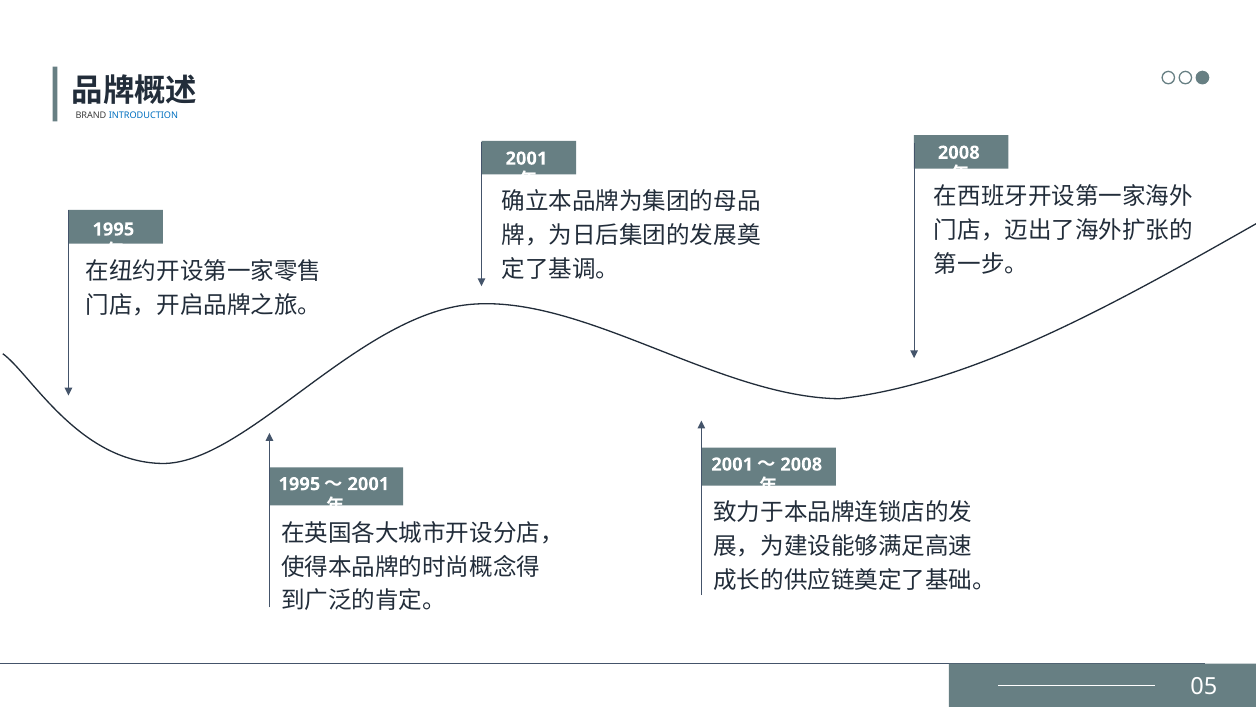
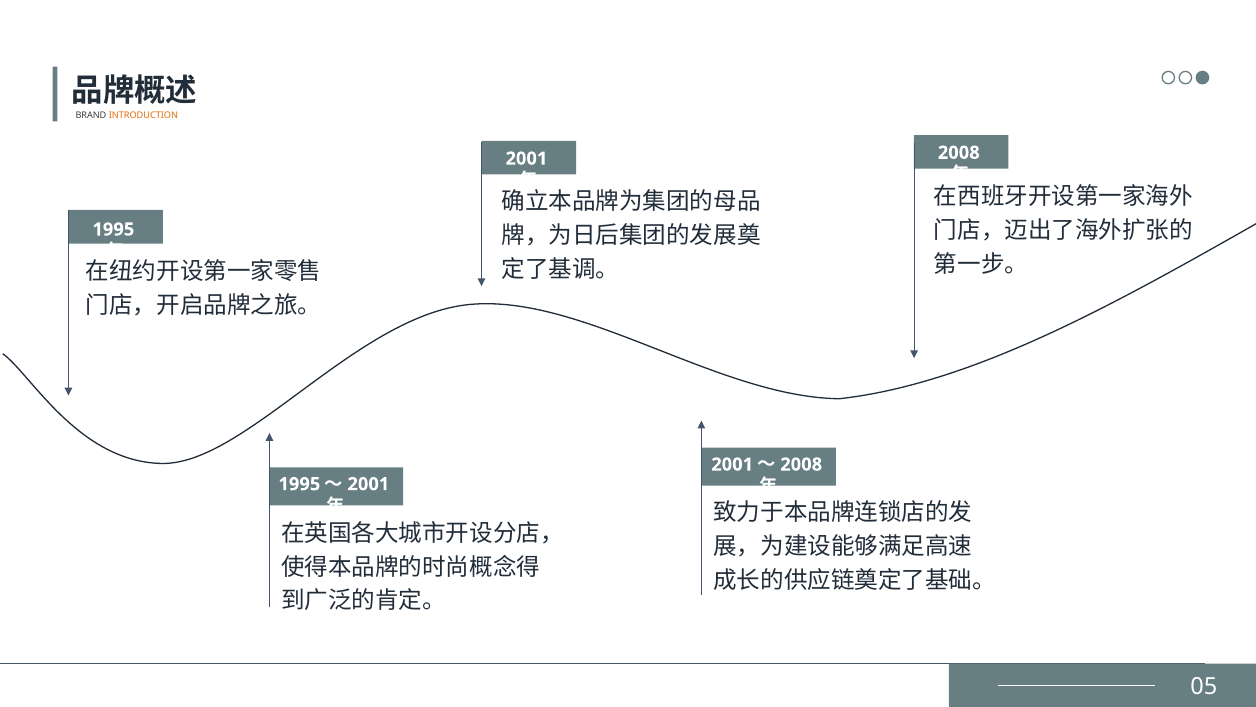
INTRODUCTION colour: blue -> orange
